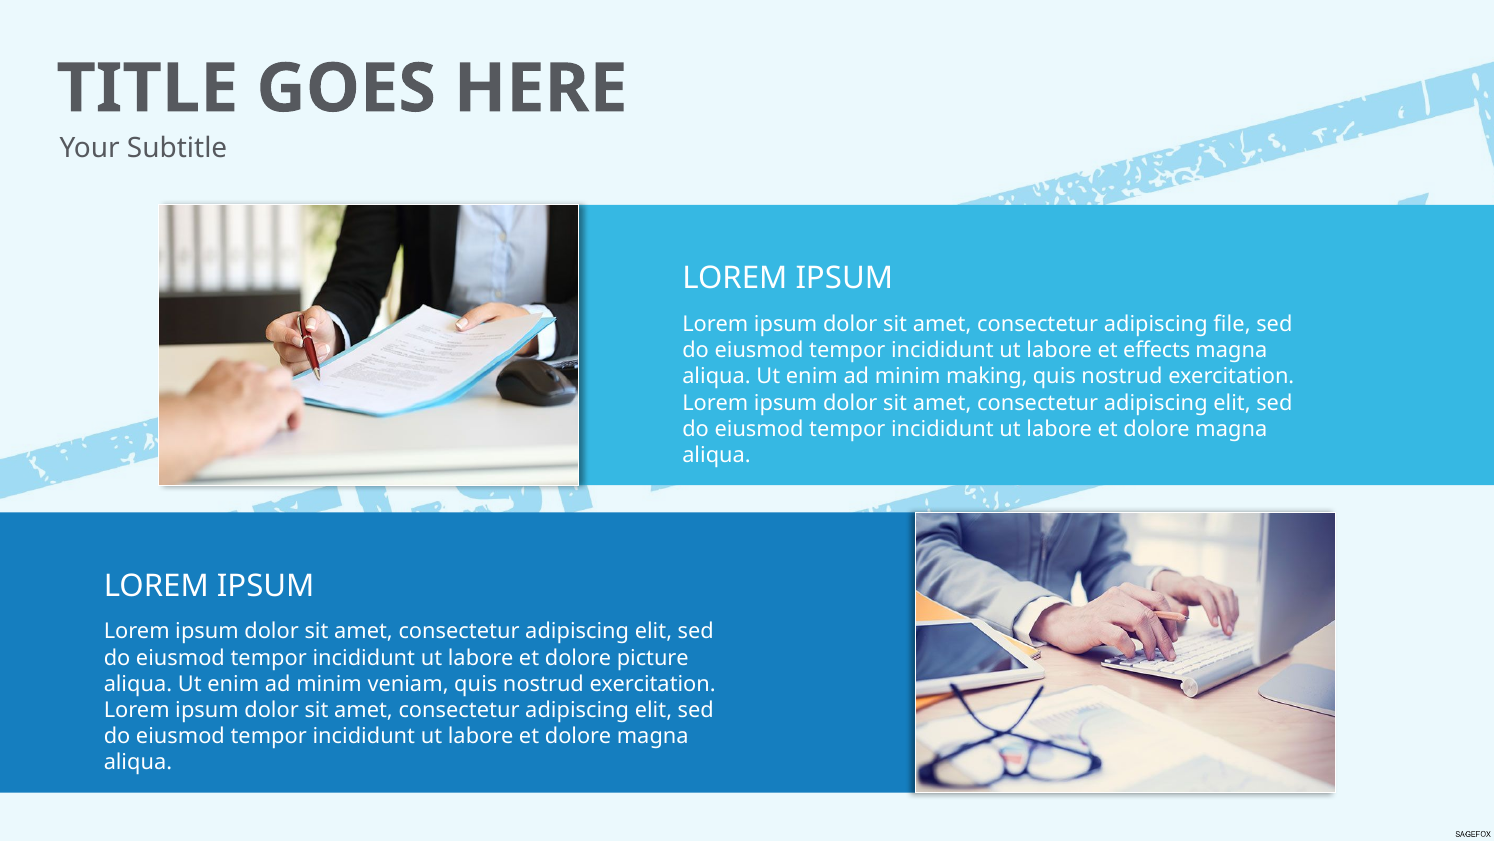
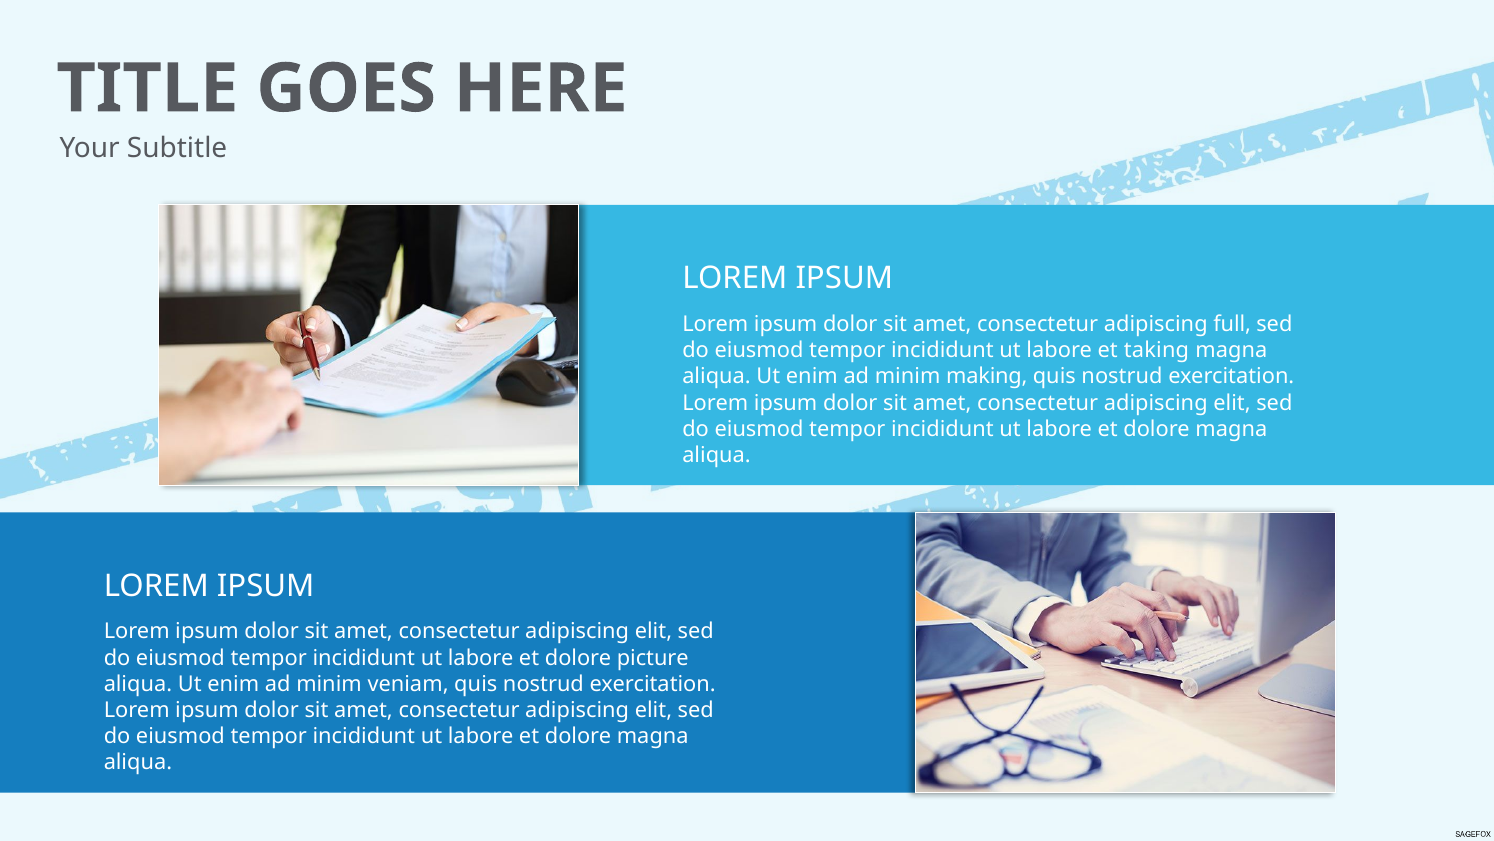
file: file -> full
effects: effects -> taking
